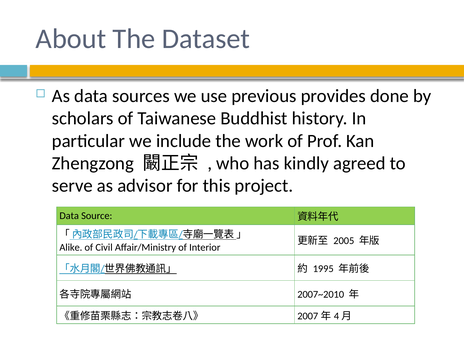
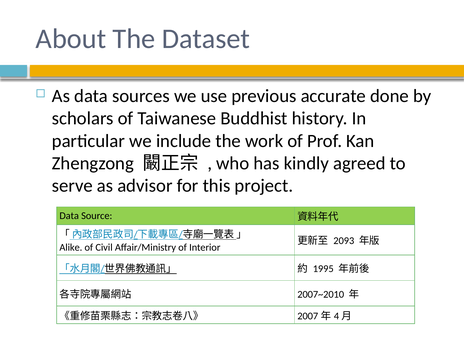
provides: provides -> accurate
2005: 2005 -> 2093
